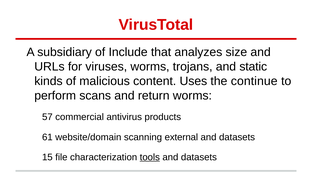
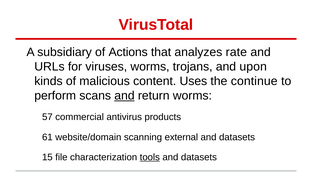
Include: Include -> Actions
size: size -> rate
static: static -> upon
and at (124, 96) underline: none -> present
